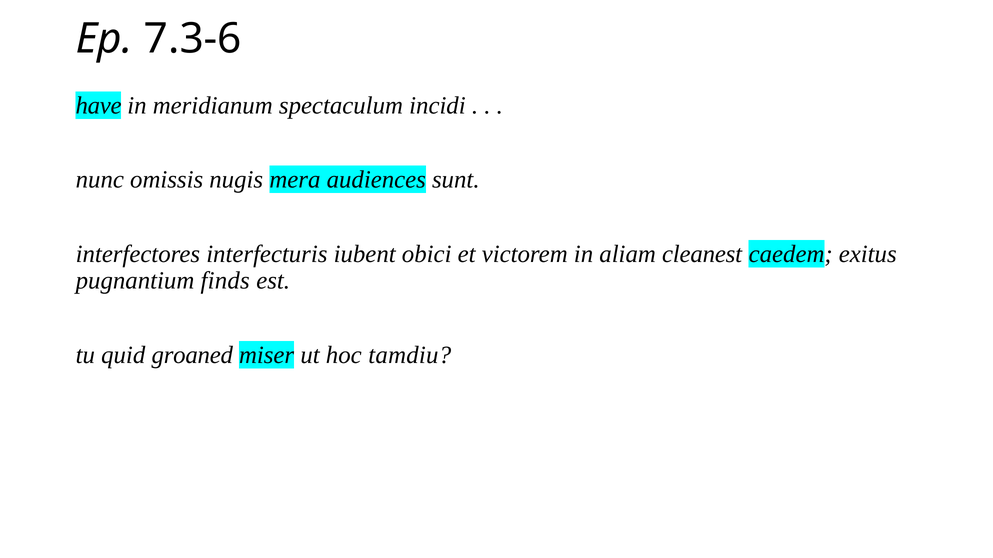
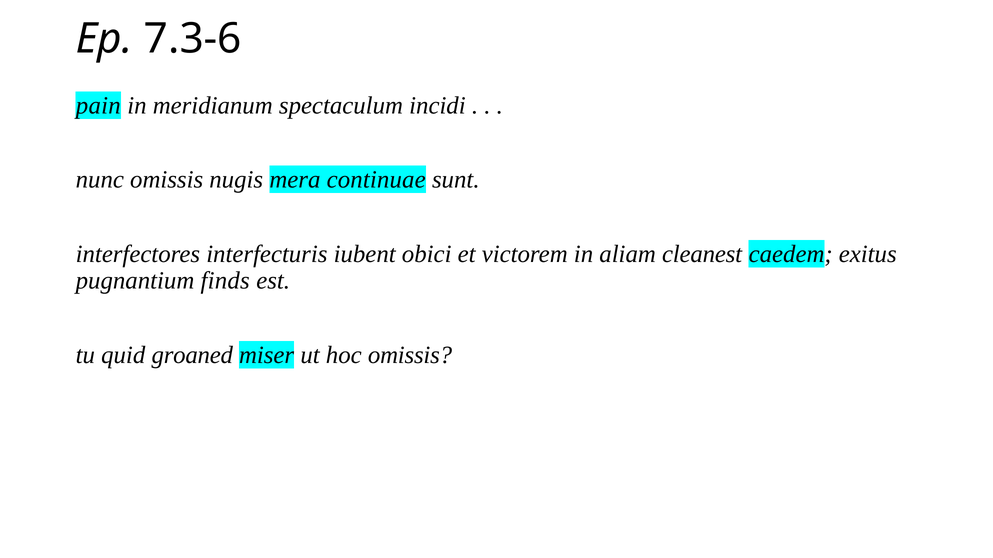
have: have -> pain
audiences: audiences -> continuae
hoc tamdiu: tamdiu -> omissis
